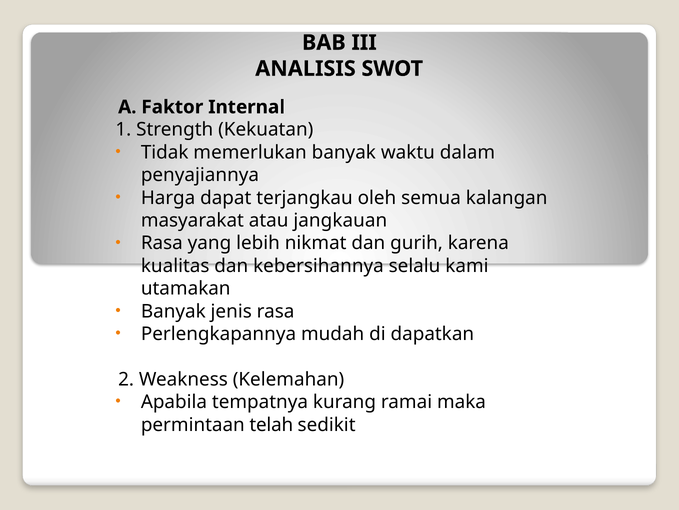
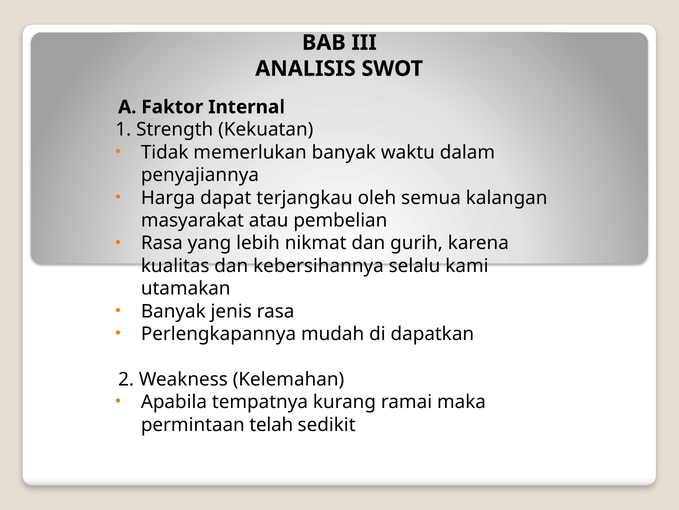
jangkauan: jangkauan -> pembelian
